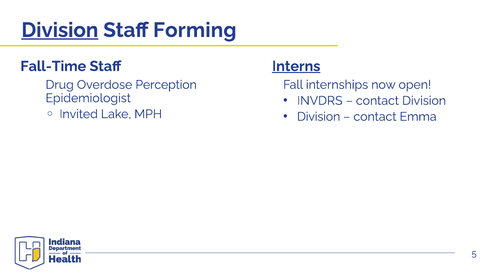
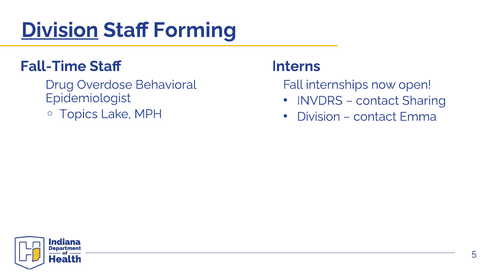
Interns underline: present -> none
Perception: Perception -> Behavioral
contact Division: Division -> Sharing
Invited: Invited -> Topics
